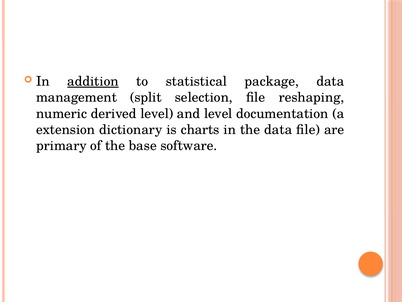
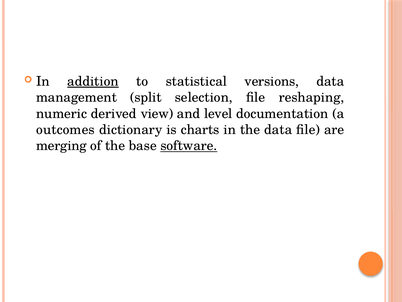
package: package -> versions
derived level: level -> view
extension: extension -> outcomes
primary: primary -> merging
software underline: none -> present
